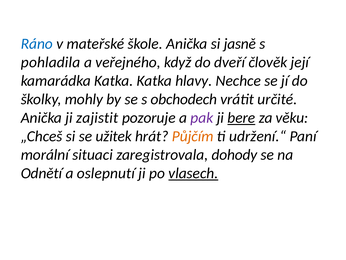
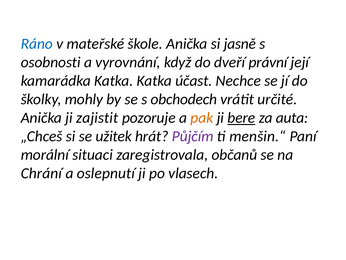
pohladila: pohladila -> osobnosti
veřejného: veřejného -> vyrovnání
člověk: člověk -> právní
hlavy: hlavy -> účast
pak colour: purple -> orange
věku: věku -> auta
Půjčím colour: orange -> purple
udržení.“: udržení.“ -> menšin.“
dohody: dohody -> občanů
Odnětí: Odnětí -> Chrání
vlasech underline: present -> none
